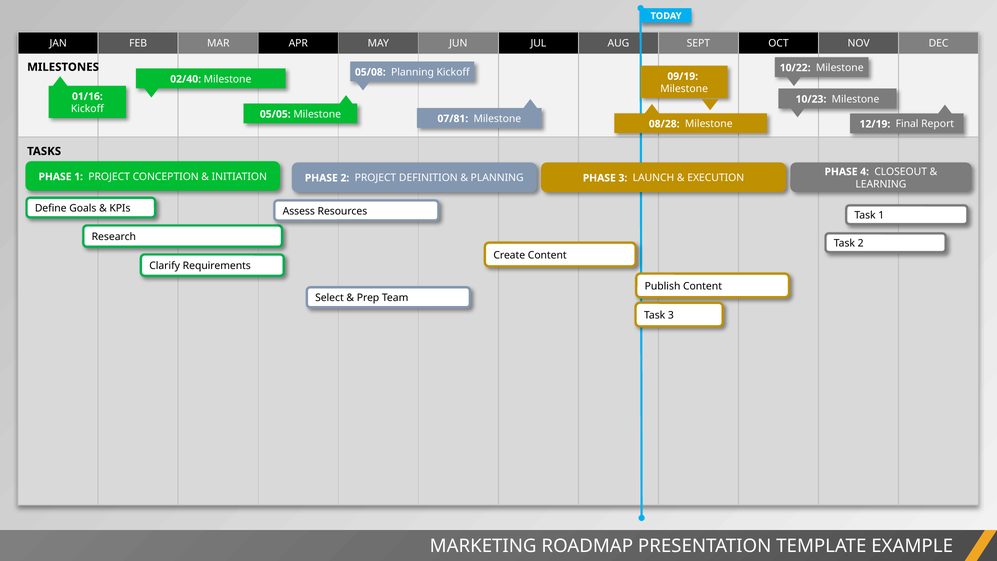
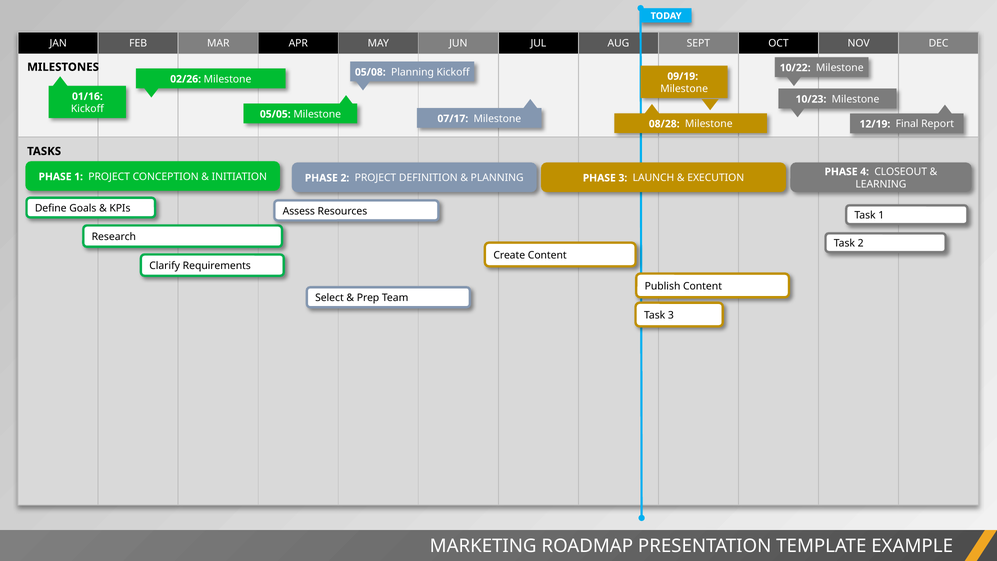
02/40: 02/40 -> 02/26
07/81: 07/81 -> 07/17
